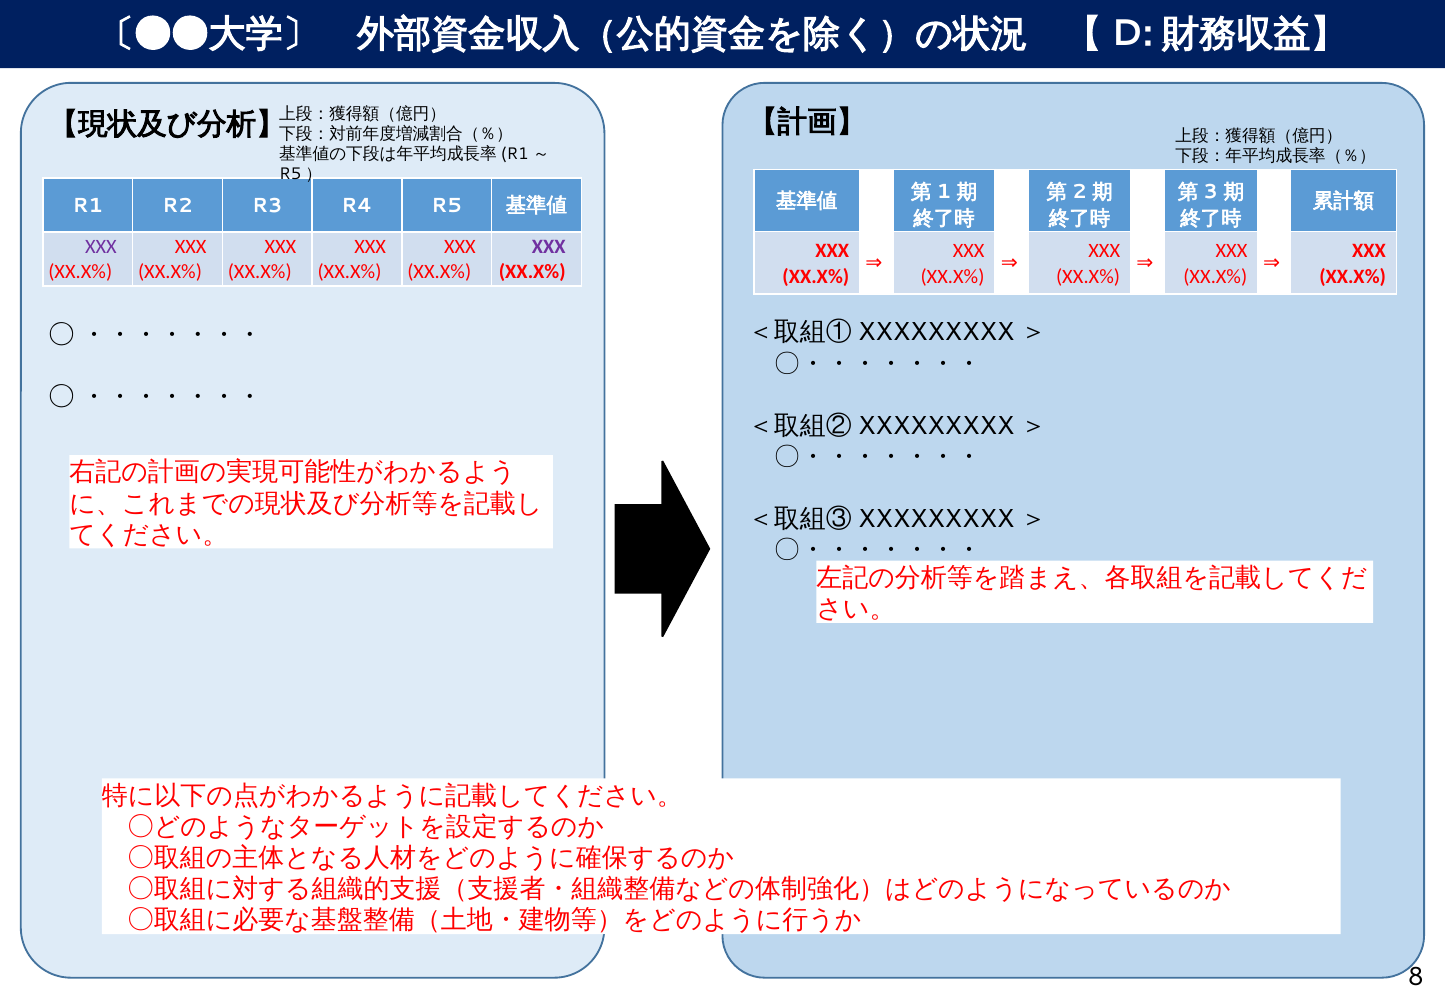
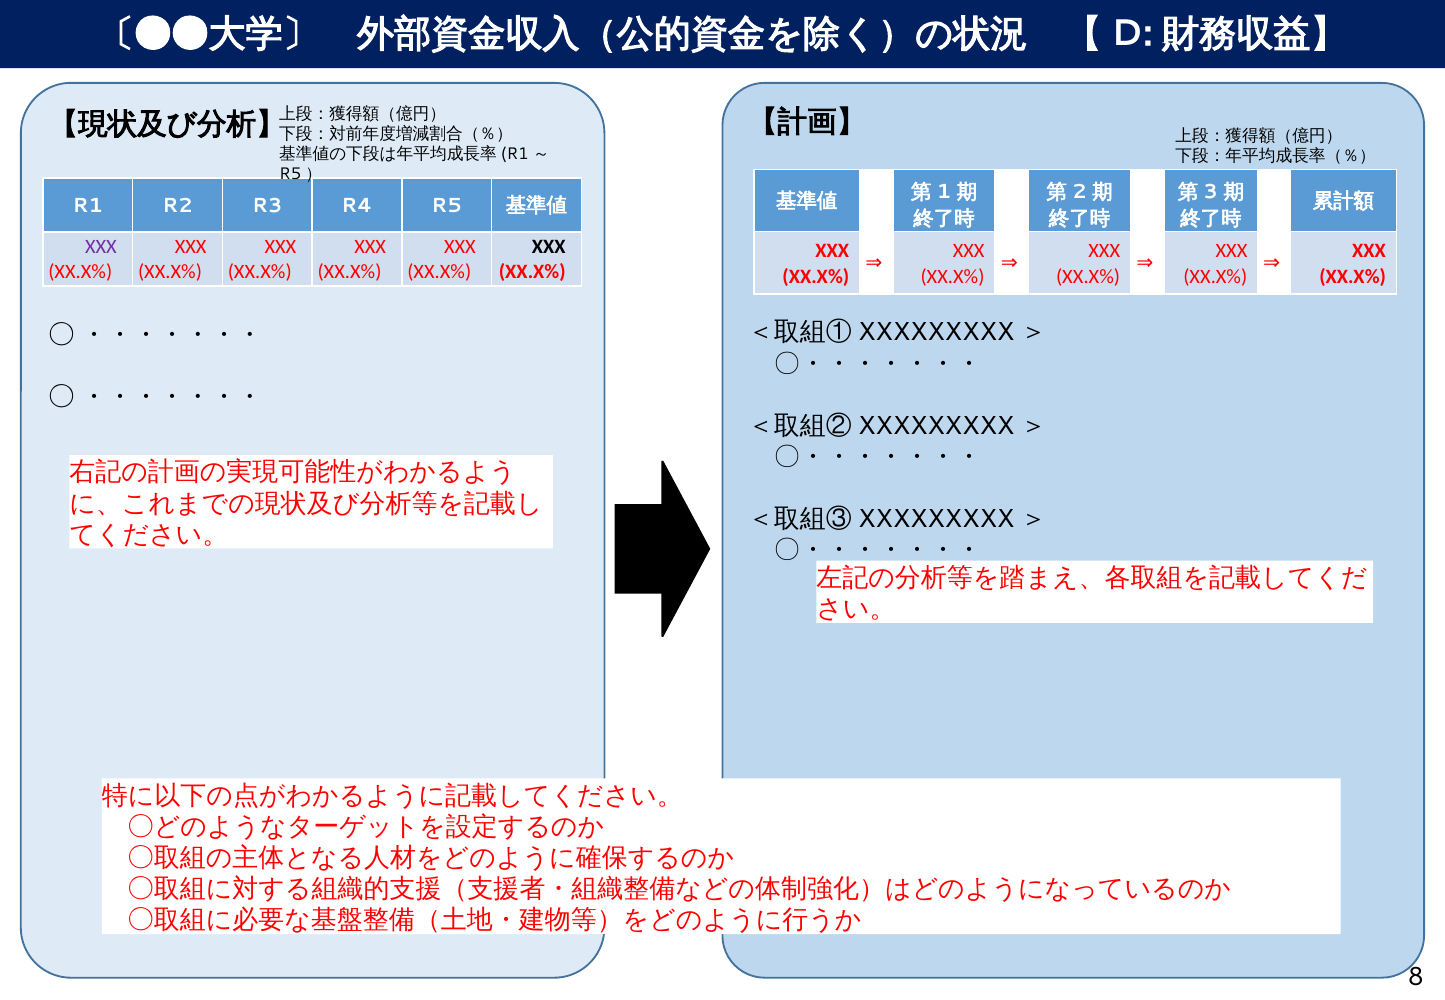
XXX at (549, 247) colour: purple -> black
